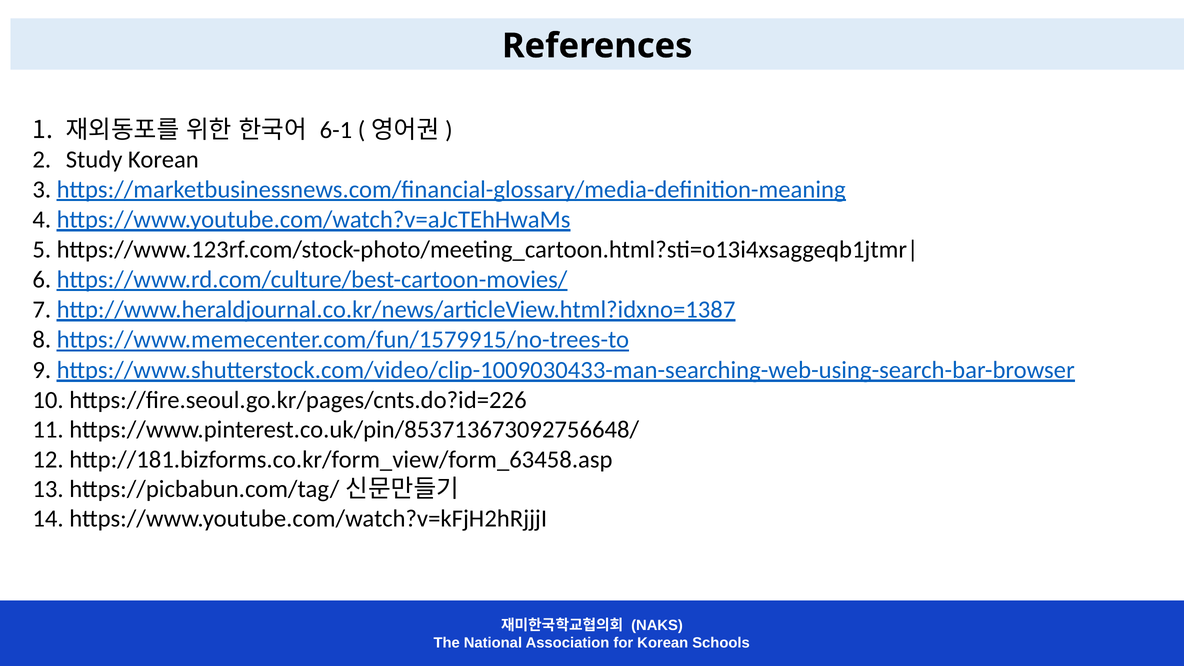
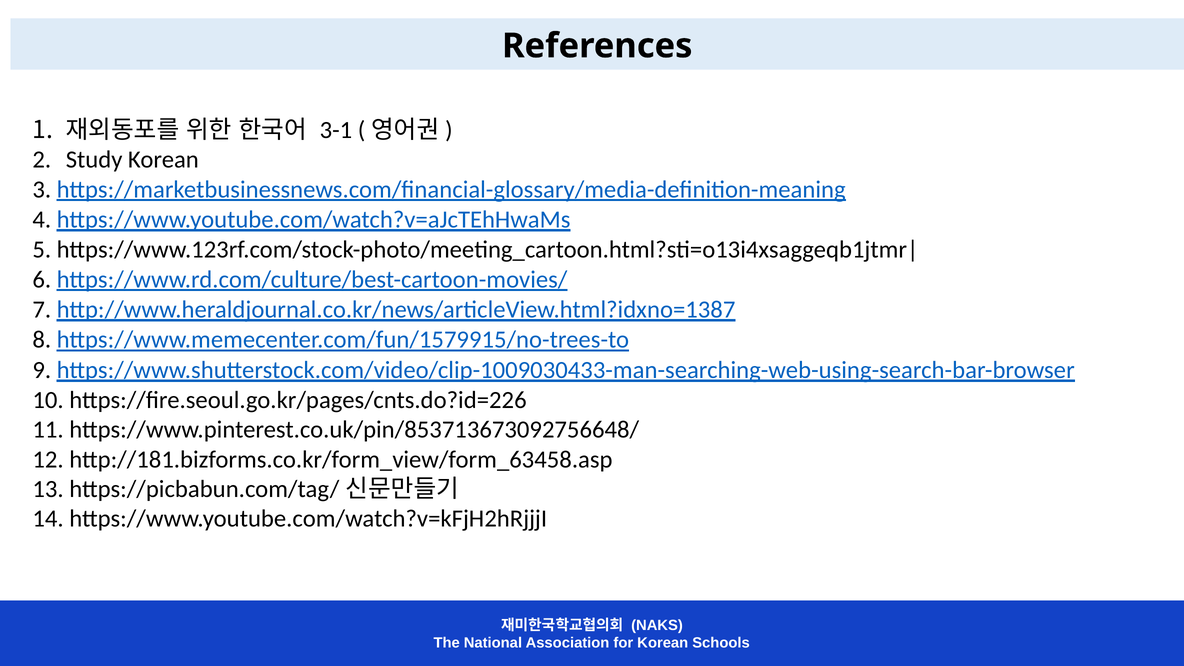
6-1: 6-1 -> 3-1
